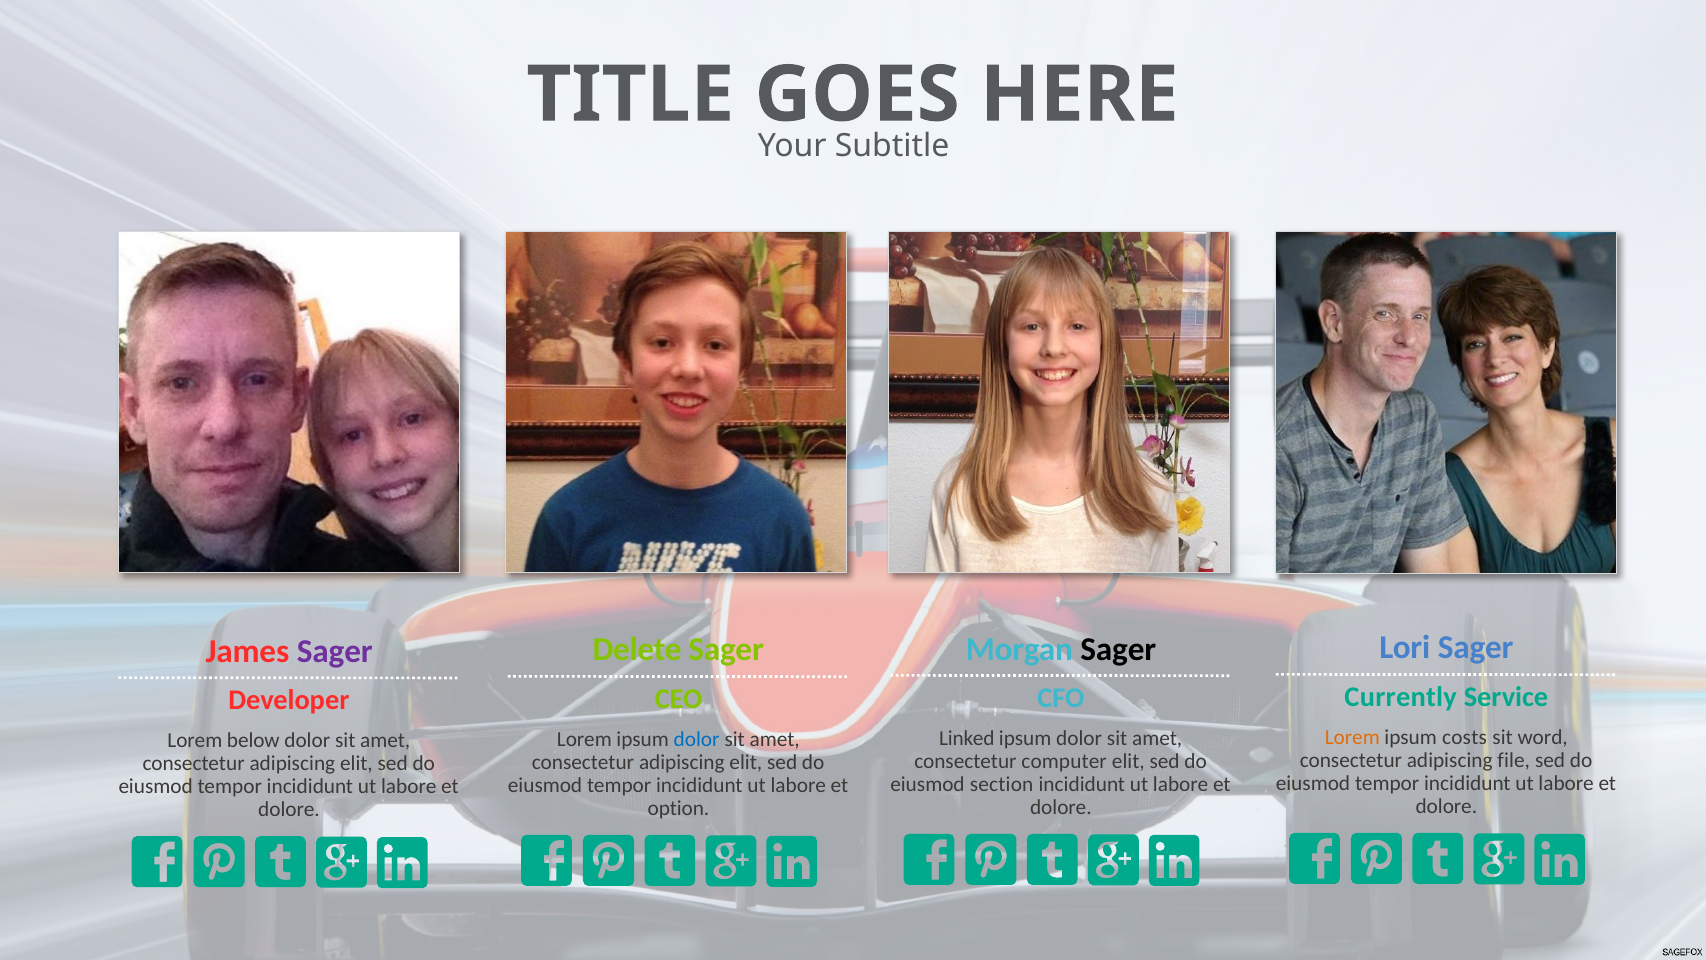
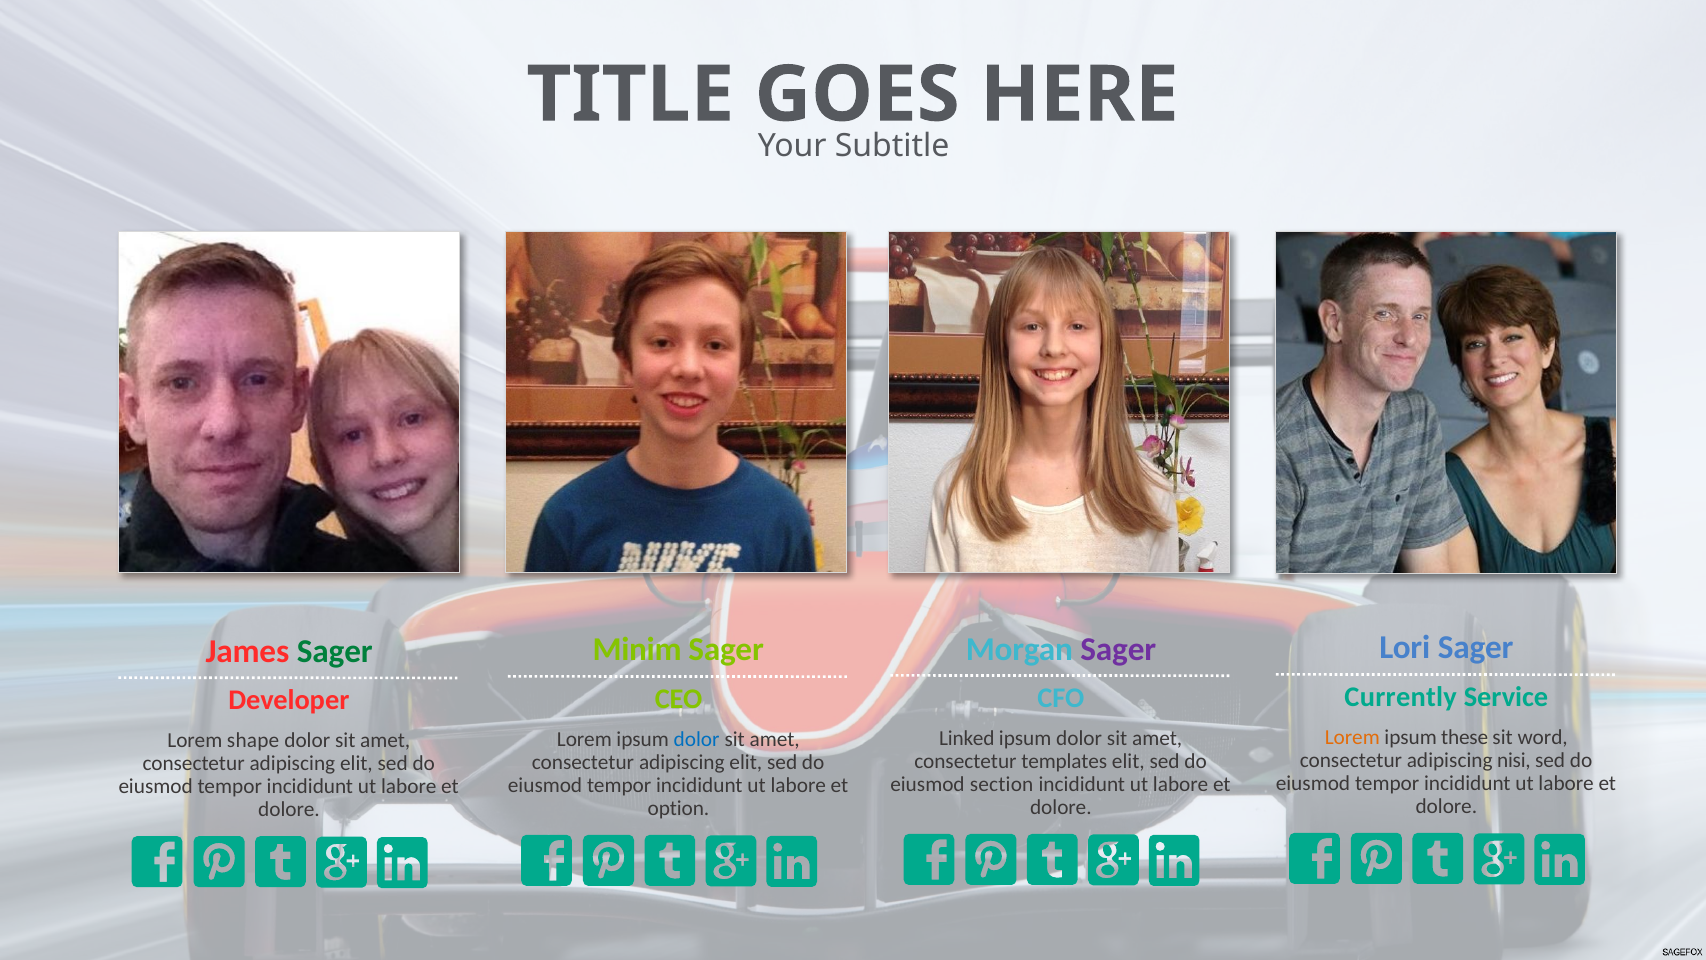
Sager at (1118, 649) colour: black -> purple
Delete: Delete -> Minim
Sager at (335, 651) colour: purple -> green
costs: costs -> these
below: below -> shape
file: file -> nisi
computer: computer -> templates
